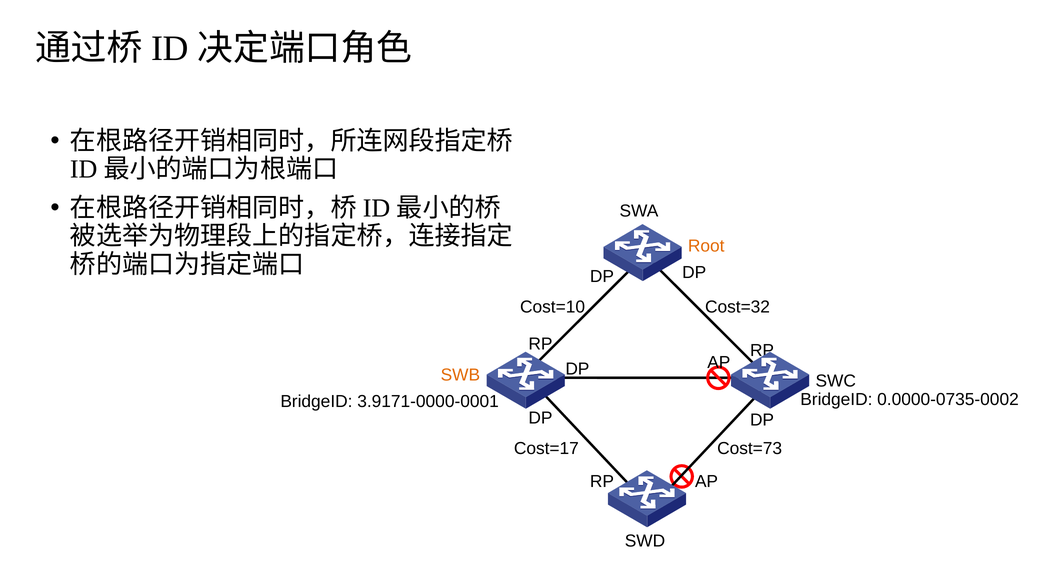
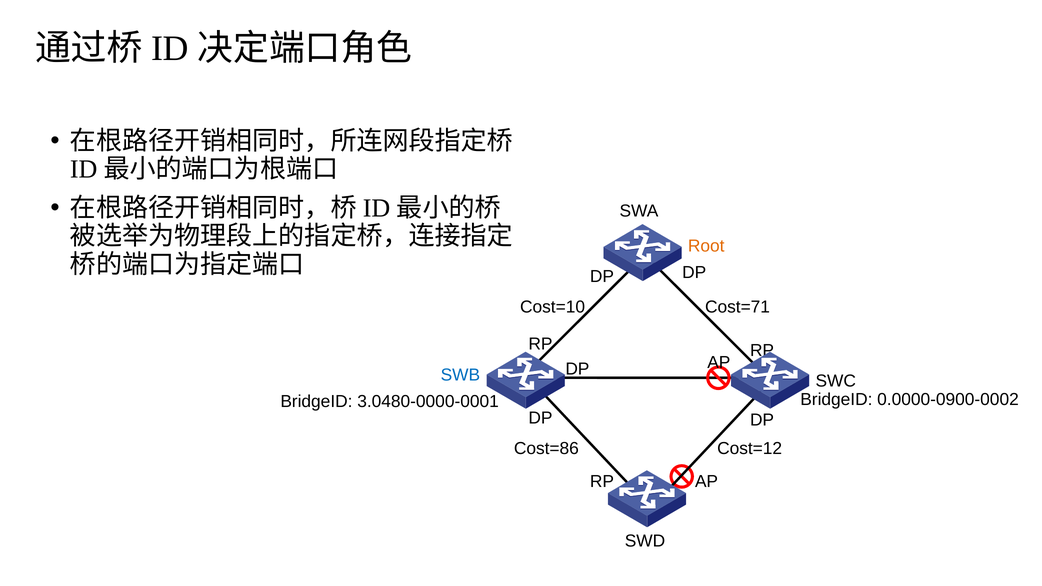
Cost=32: Cost=32 -> Cost=71
SWB colour: orange -> blue
0.0000-0735-0002: 0.0000-0735-0002 -> 0.0000-0900-0002
3.9171-0000-0001: 3.9171-0000-0001 -> 3.0480-0000-0001
Cost=17: Cost=17 -> Cost=86
Cost=73: Cost=73 -> Cost=12
